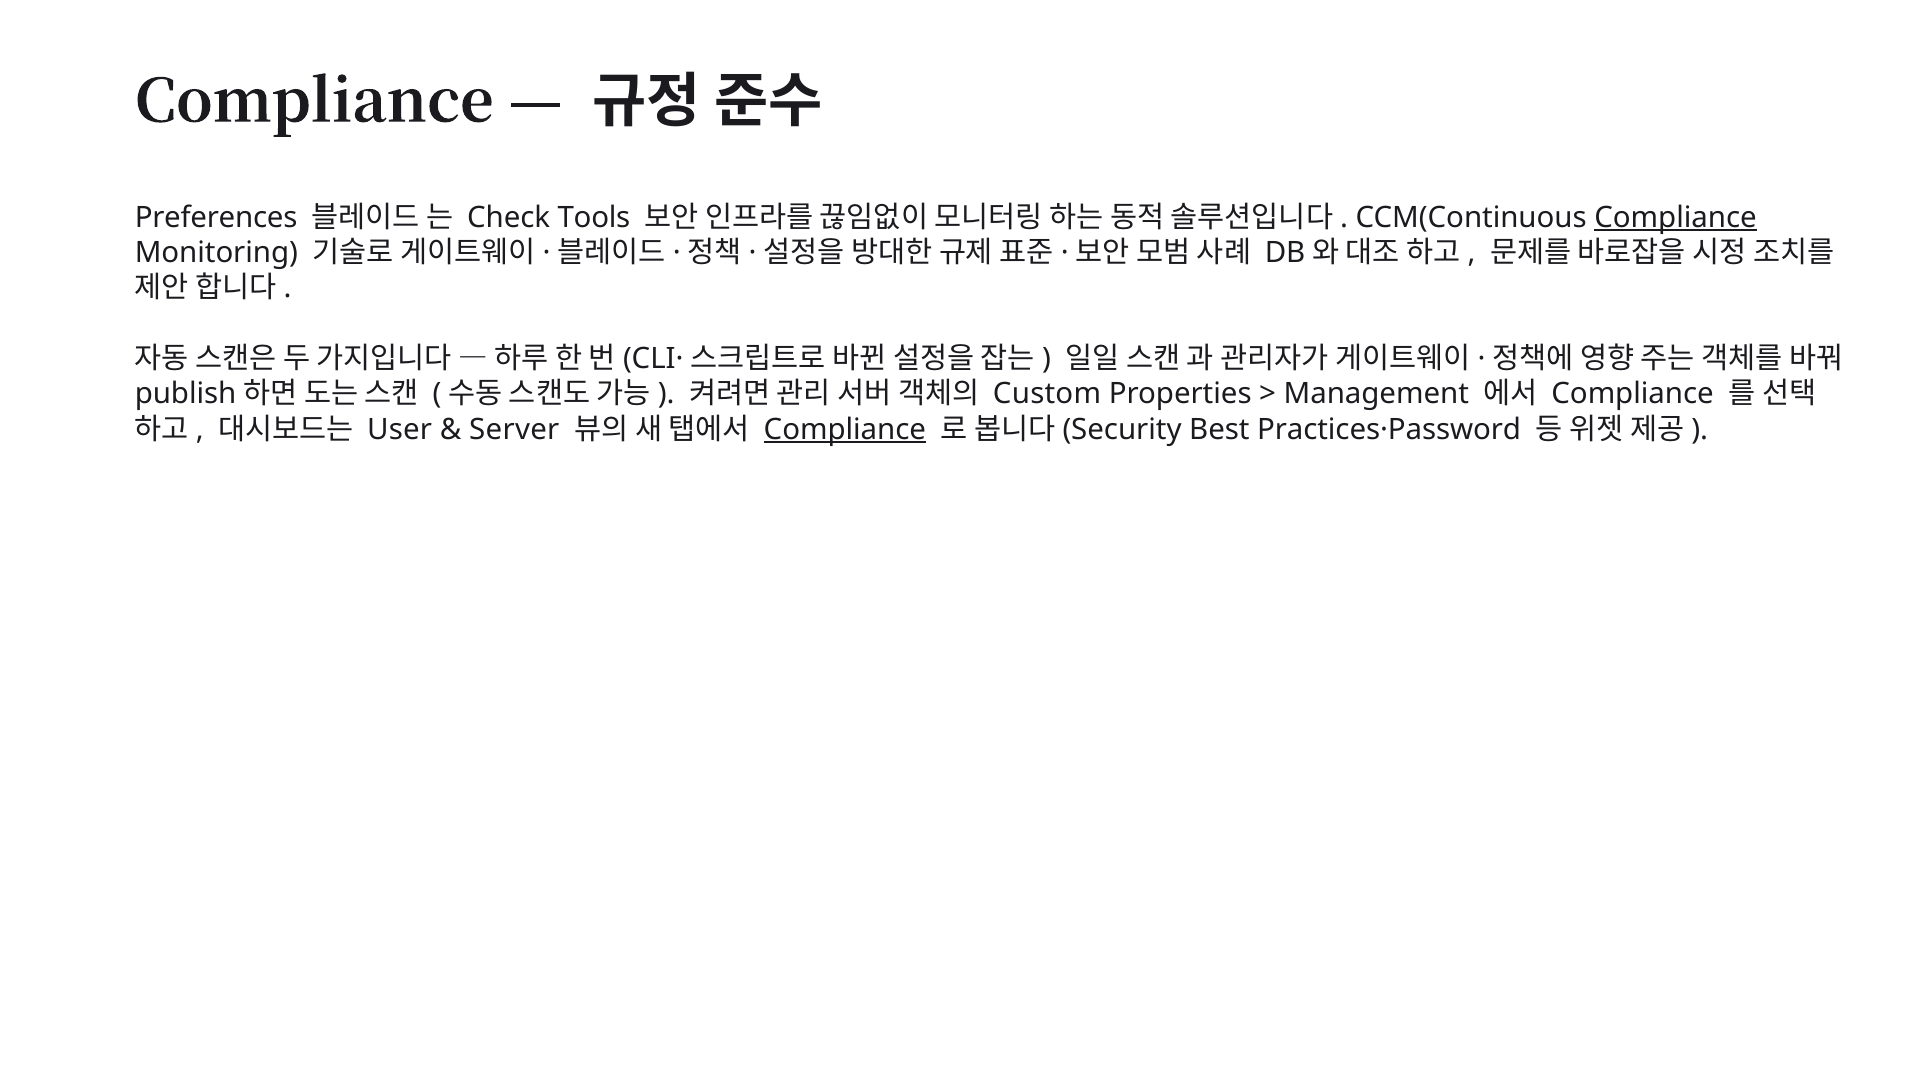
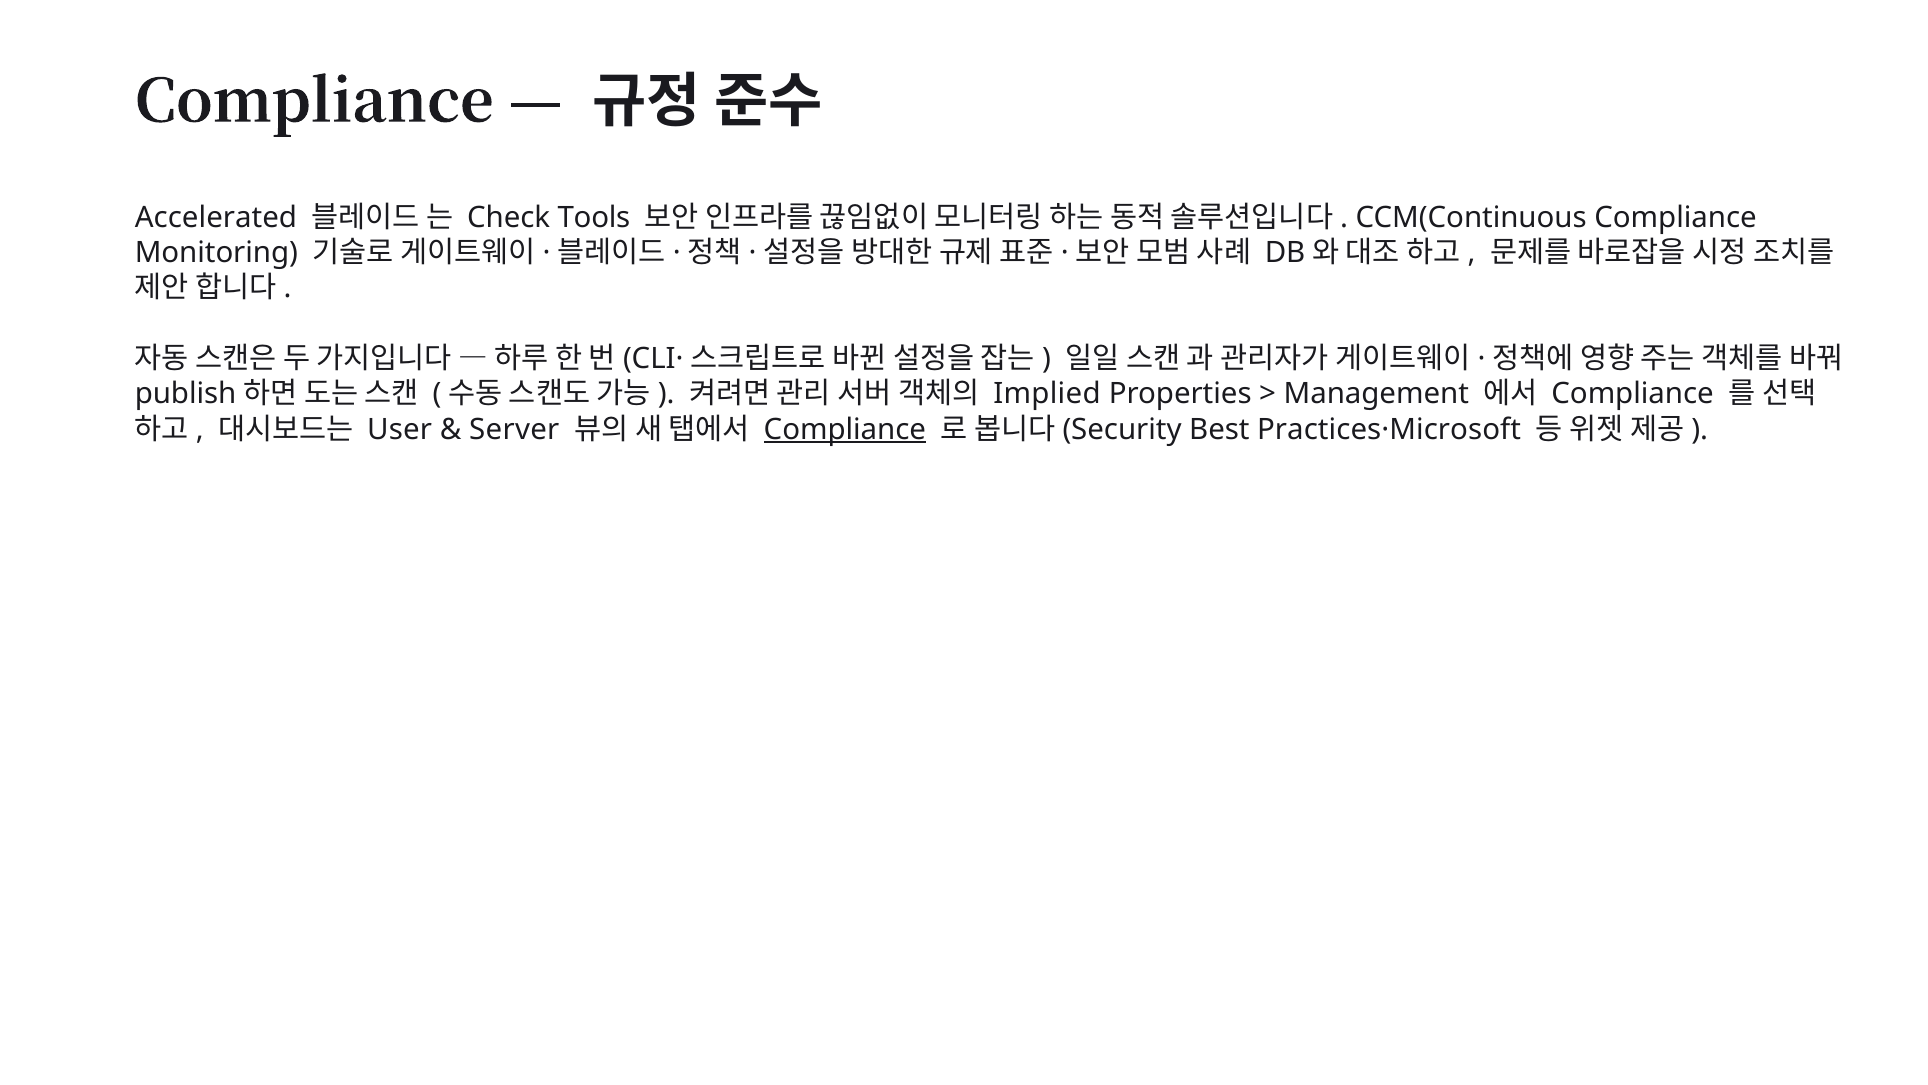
Preferences: Preferences -> Accelerated
Compliance at (1676, 217) underline: present -> none
Custom: Custom -> Implied
Practices·Password: Practices·Password -> Practices·Microsoft
